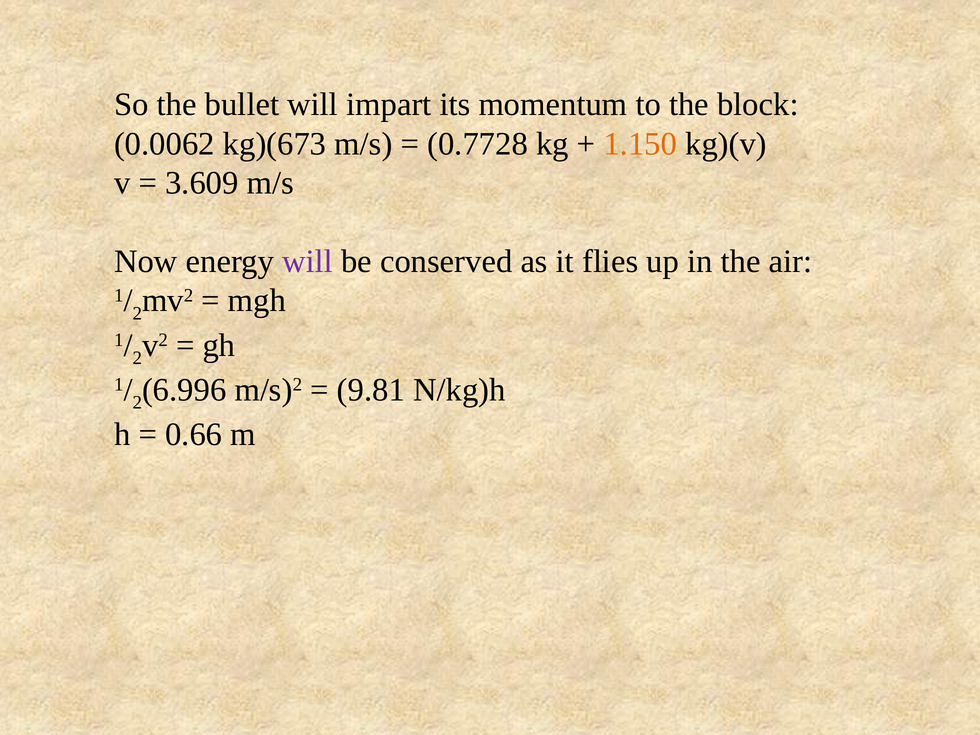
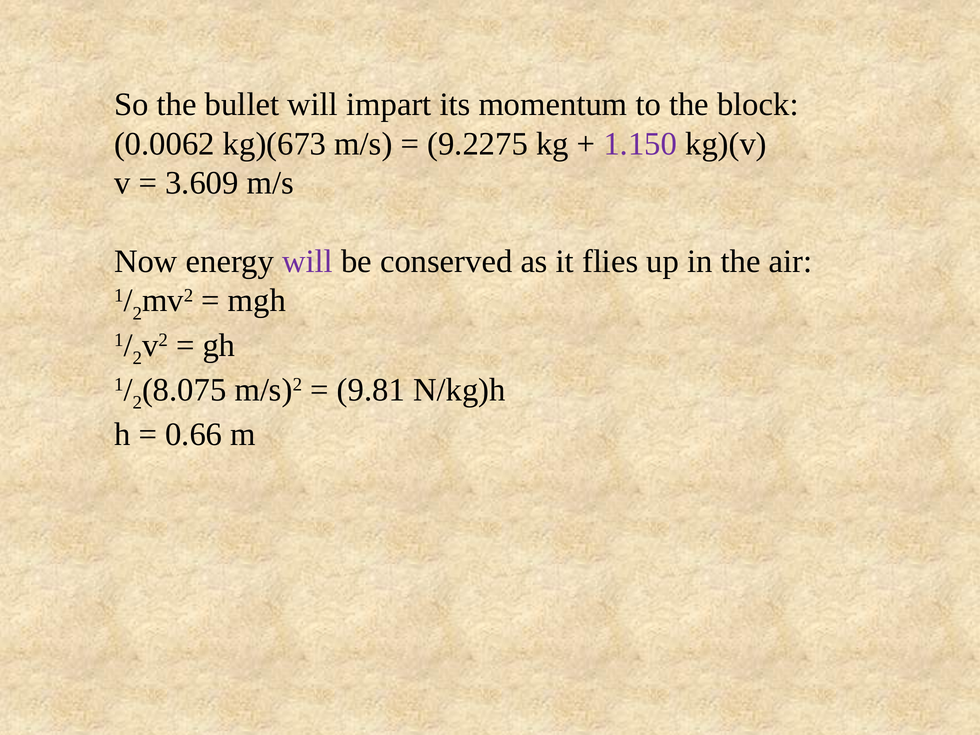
0.7728: 0.7728 -> 9.2275
1.150 colour: orange -> purple
6.996: 6.996 -> 8.075
